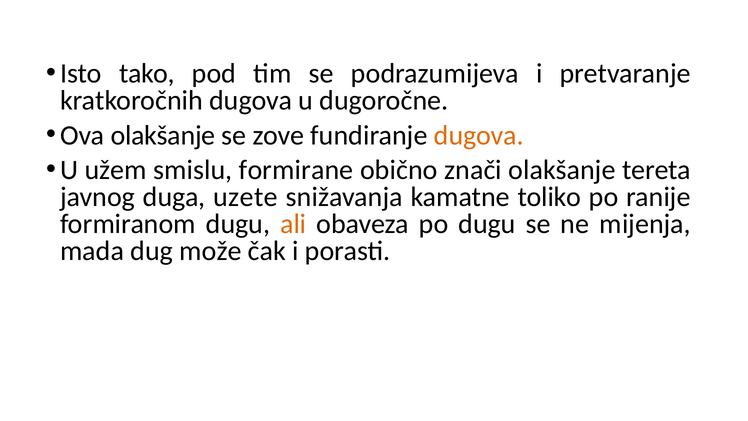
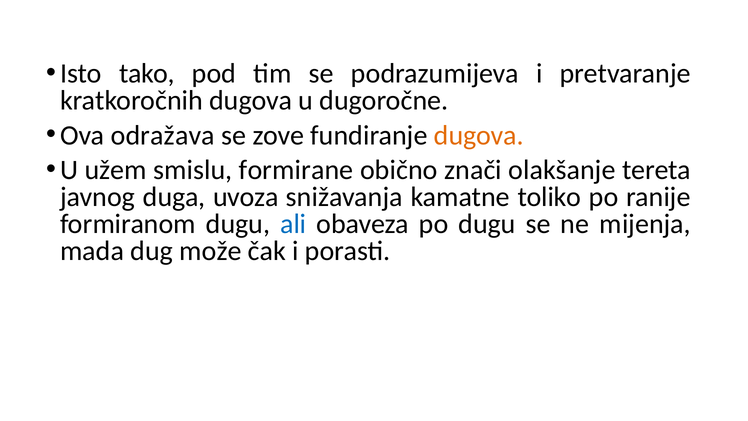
Ova olakšanje: olakšanje -> odražava
uzete: uzete -> uvoza
ali colour: orange -> blue
